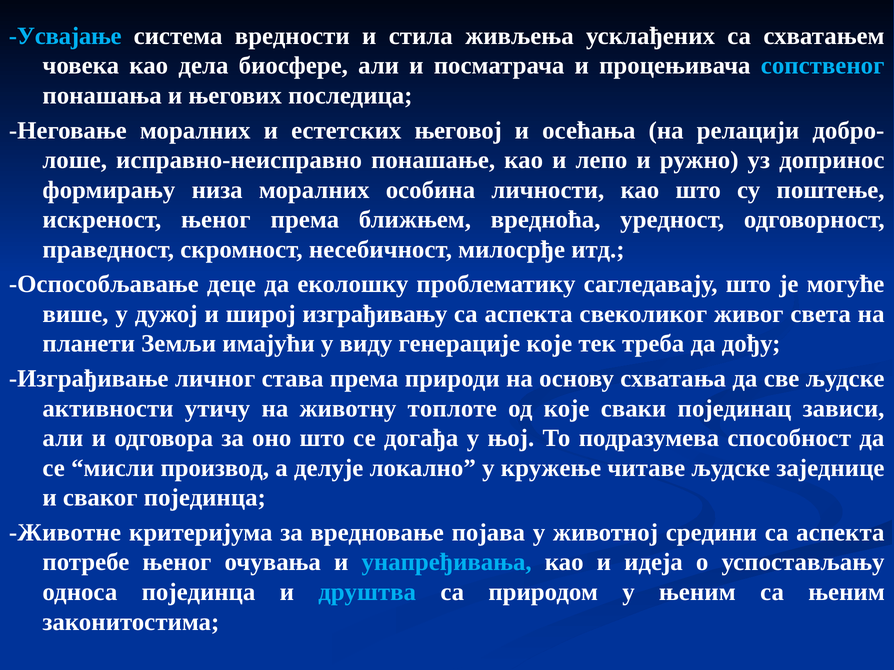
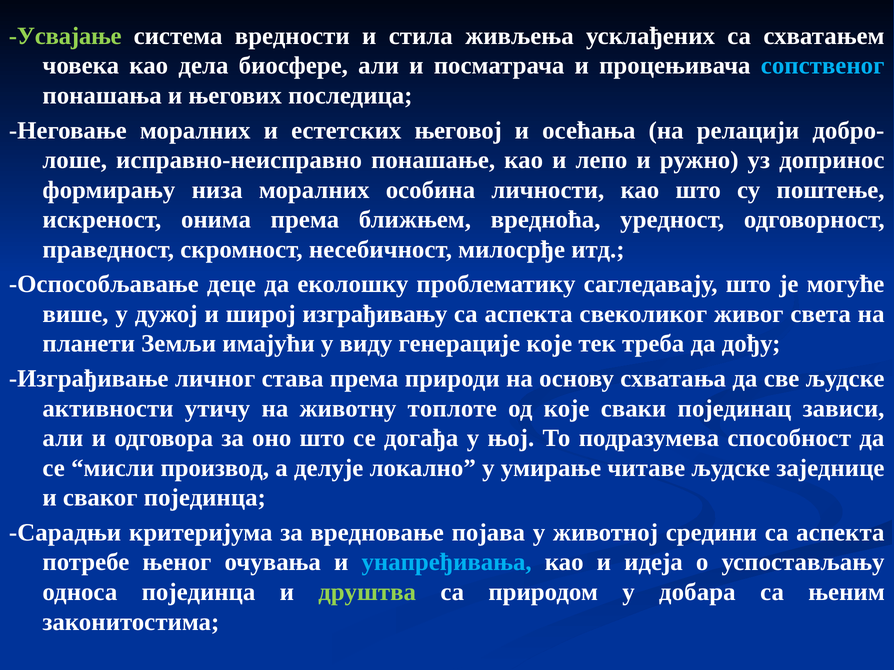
Усвајање colour: light blue -> light green
искреност њеног: њеног -> онима
кружење: кружење -> умирање
Животне: Животне -> Сарадњи
друштва colour: light blue -> light green
у њеним: њеним -> добара
